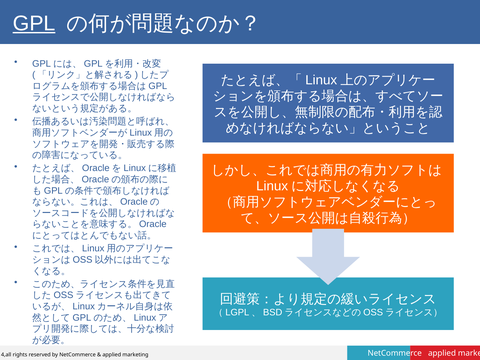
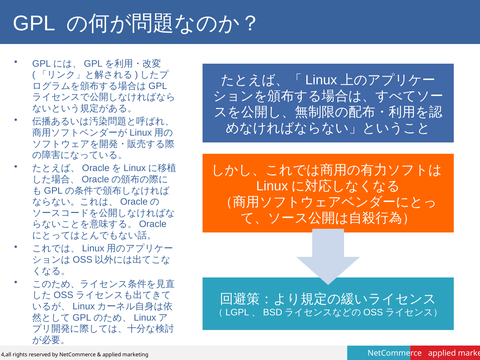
GPL underline: present -> none
